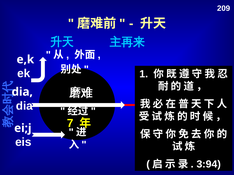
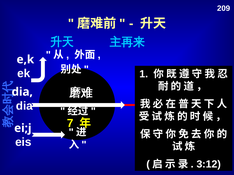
3:94: 3:94 -> 3:12
